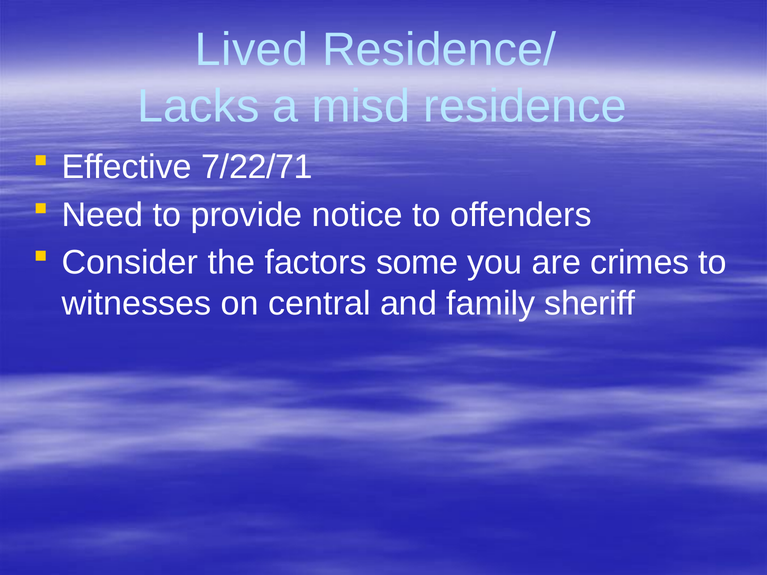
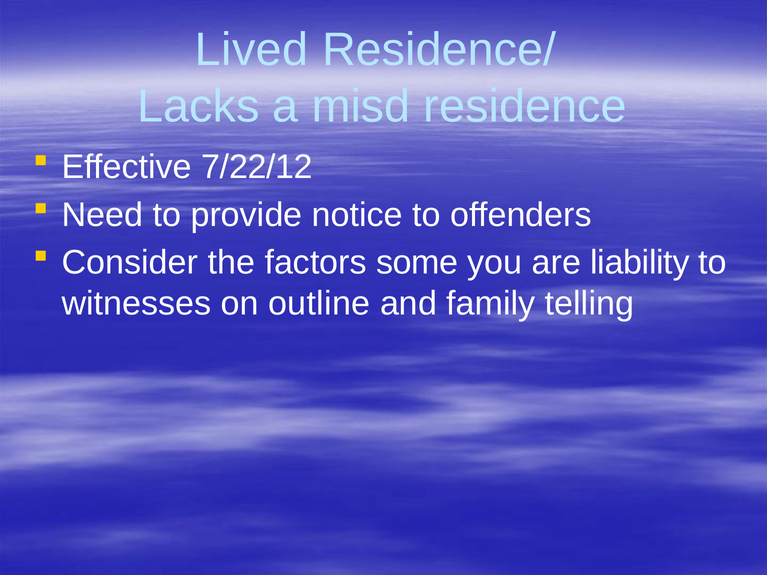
7/22/71: 7/22/71 -> 7/22/12
crimes: crimes -> liability
central: central -> outline
sheriff: sheriff -> telling
